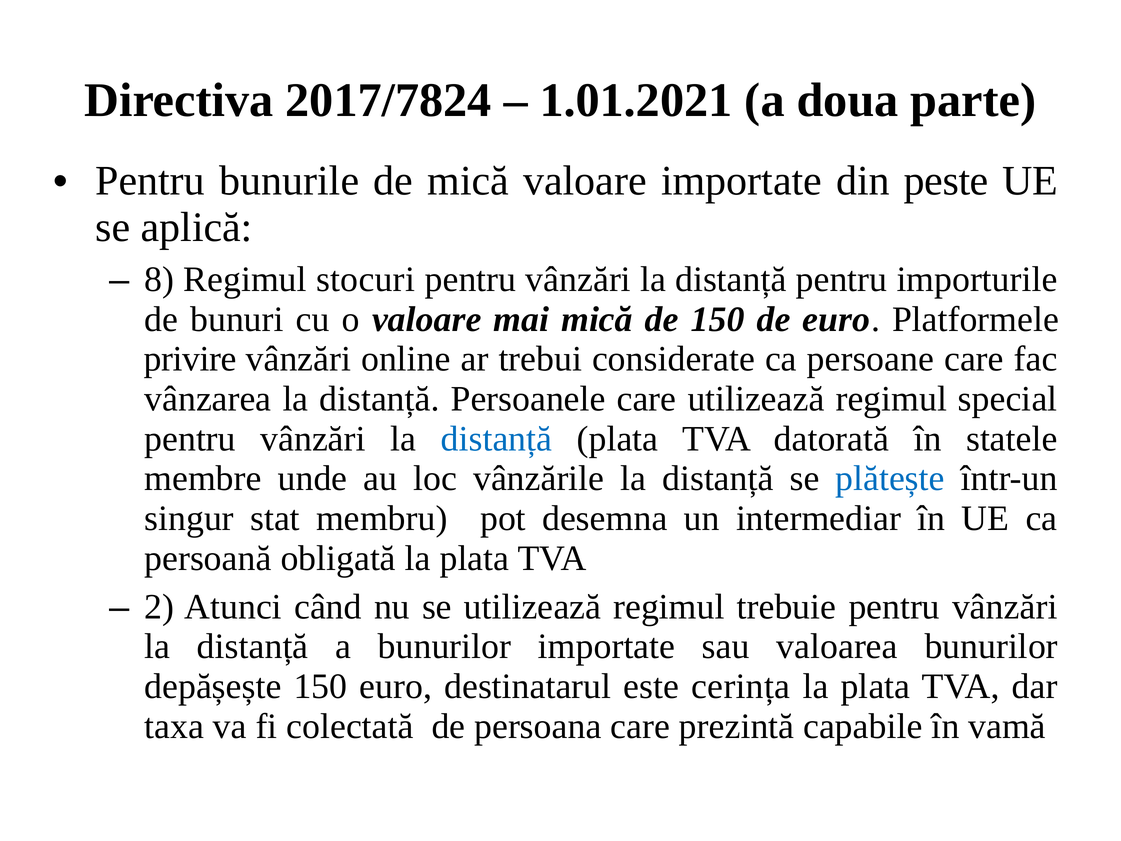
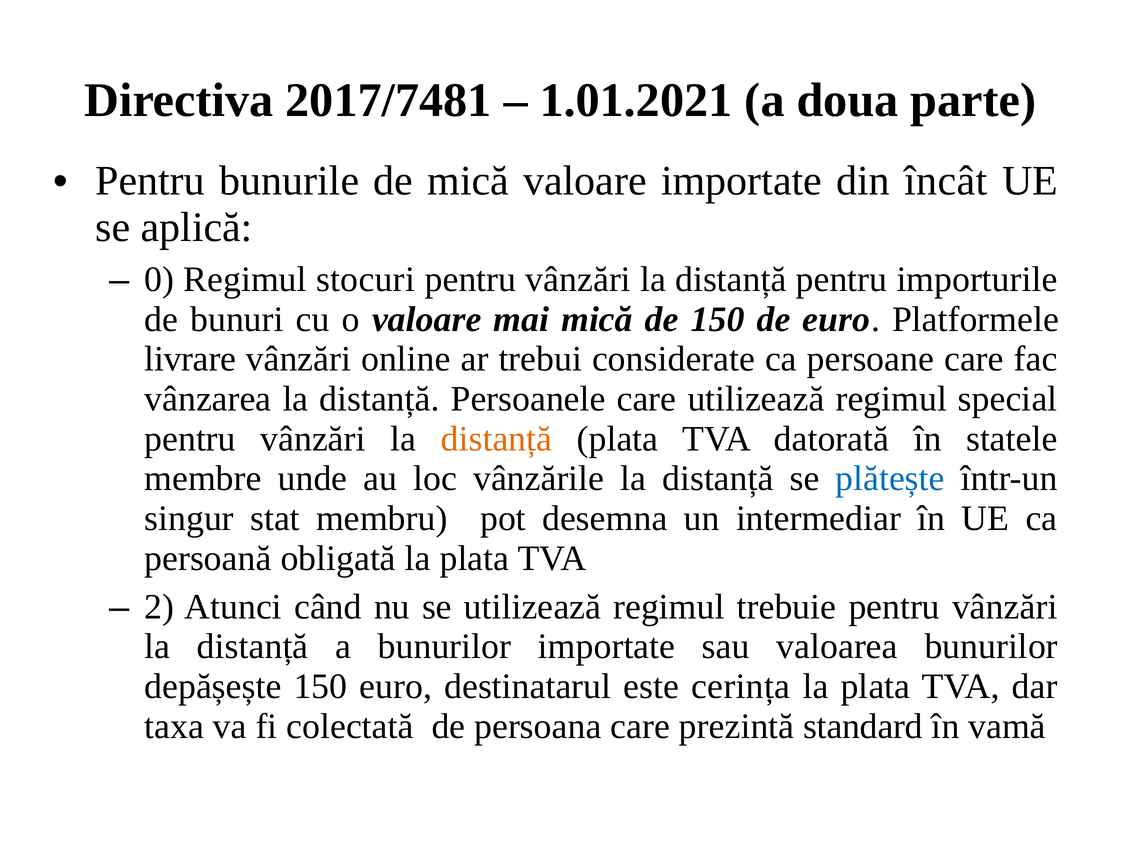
2017/7824: 2017/7824 -> 2017/7481
peste: peste -> încât
8: 8 -> 0
privire: privire -> livrare
distanță at (496, 439) colour: blue -> orange
capabile: capabile -> standard
